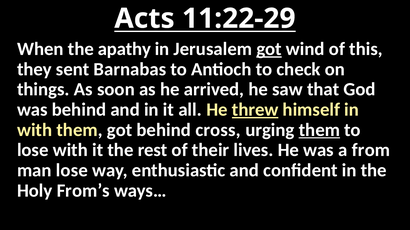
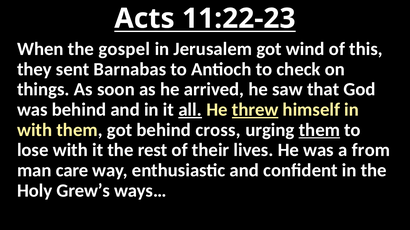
11:22-29: 11:22-29 -> 11:22-23
apathy: apathy -> gospel
got at (269, 49) underline: present -> none
all underline: none -> present
man lose: lose -> care
From’s: From’s -> Grew’s
